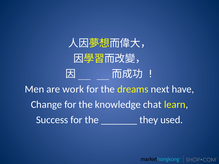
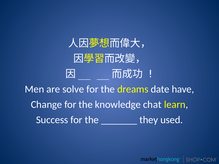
work: work -> solve
next: next -> date
